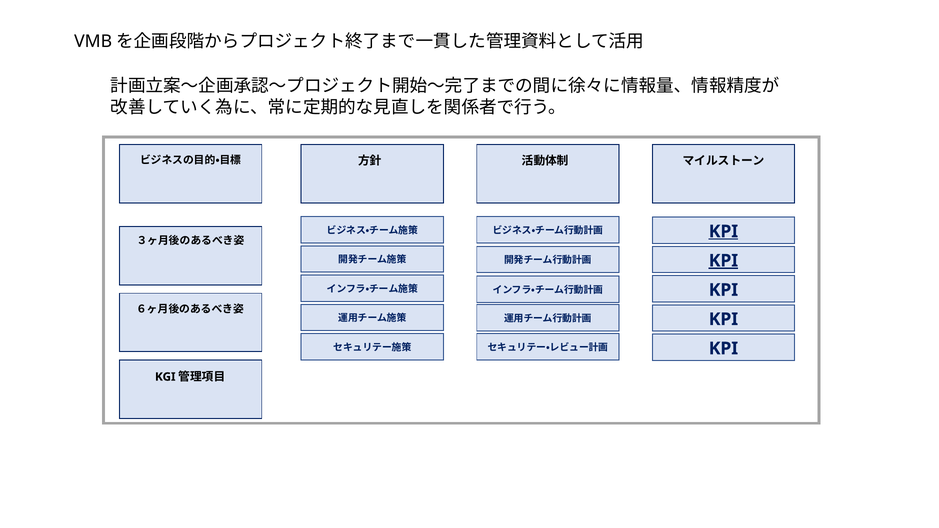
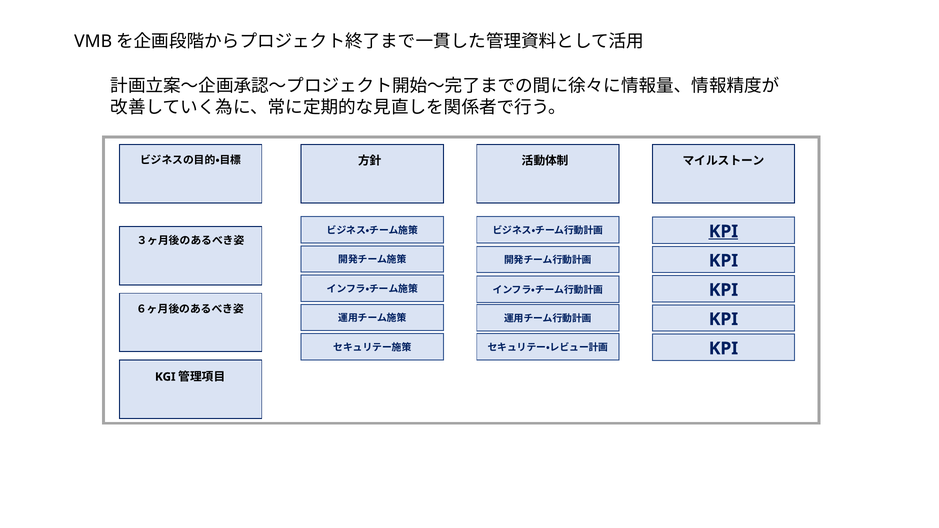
KPI at (723, 261) underline: present -> none
